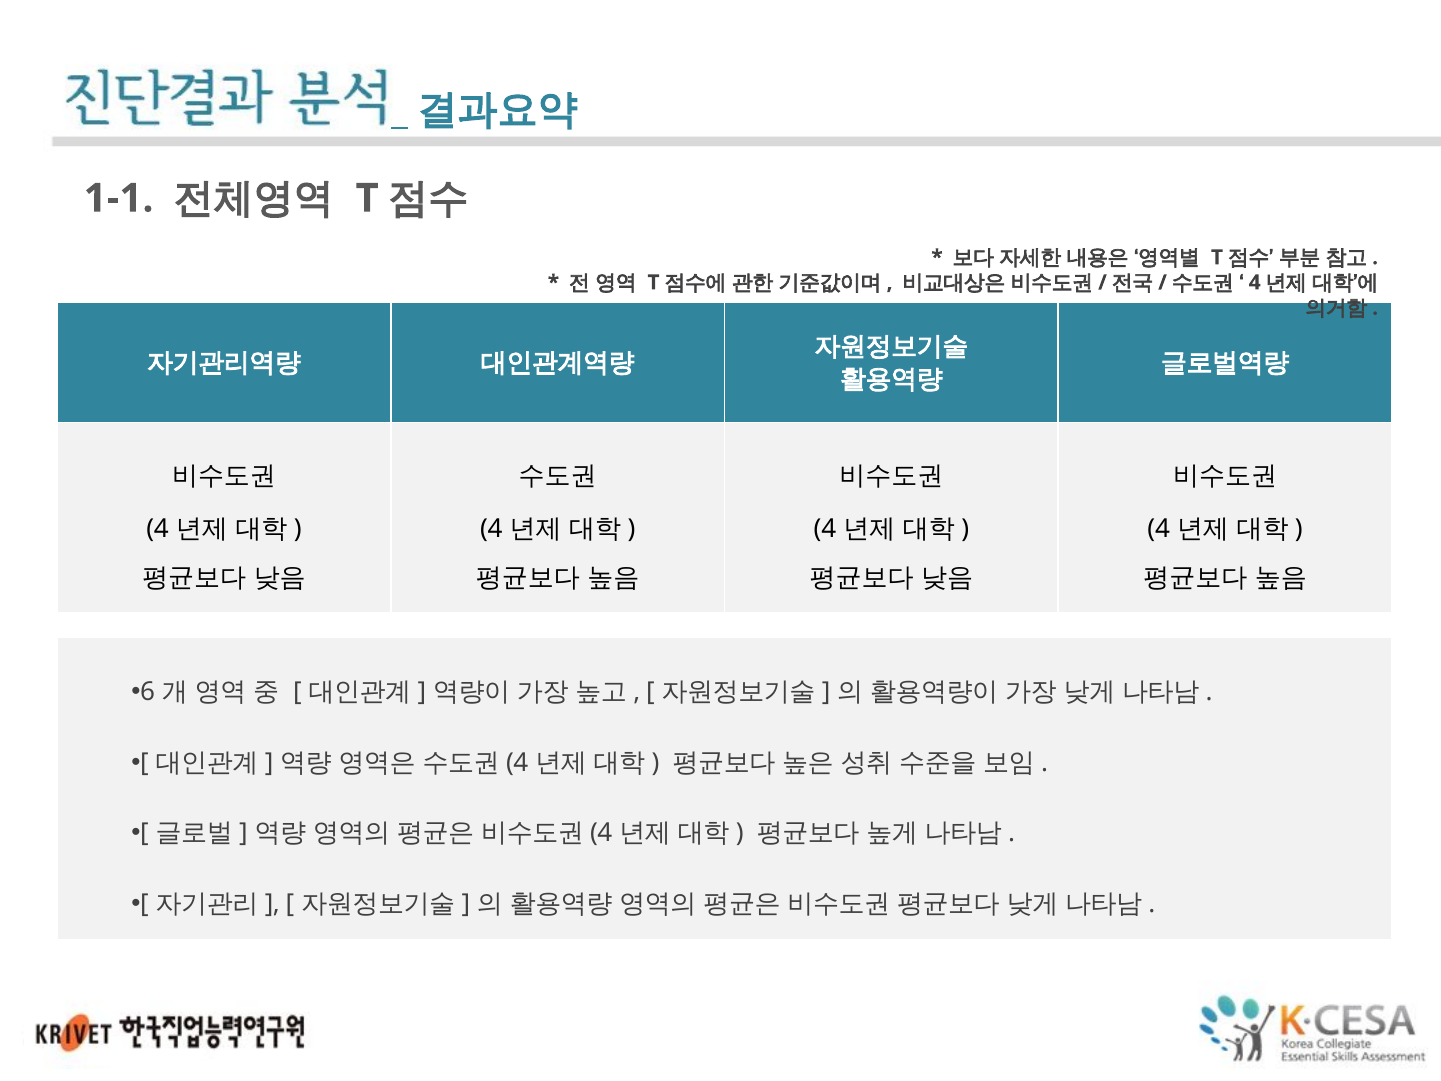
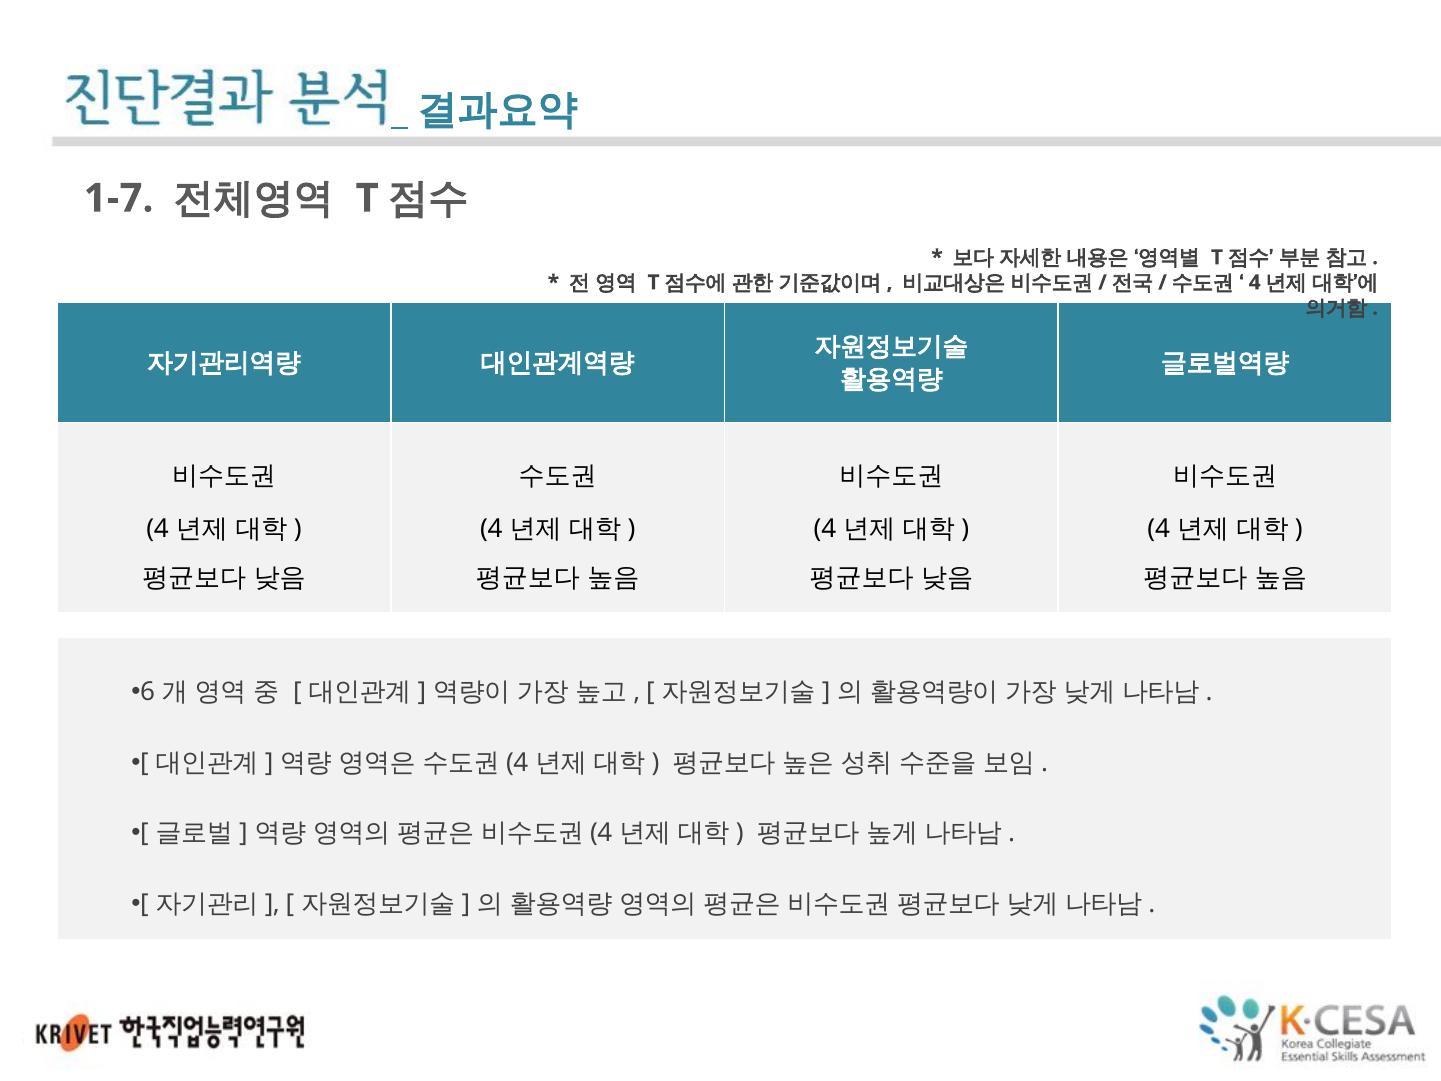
1-1: 1-1 -> 1-7
